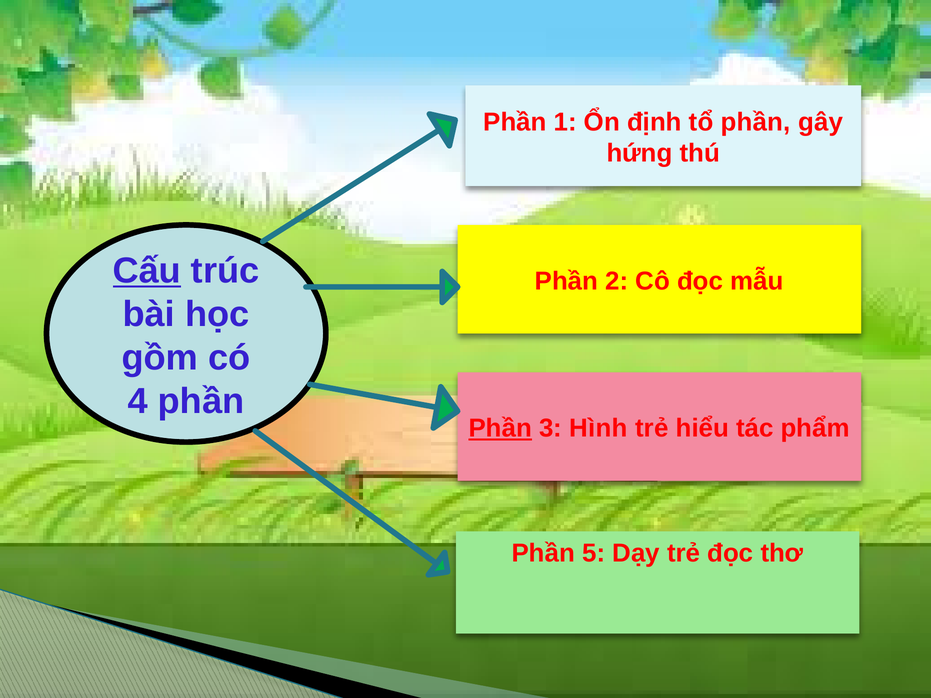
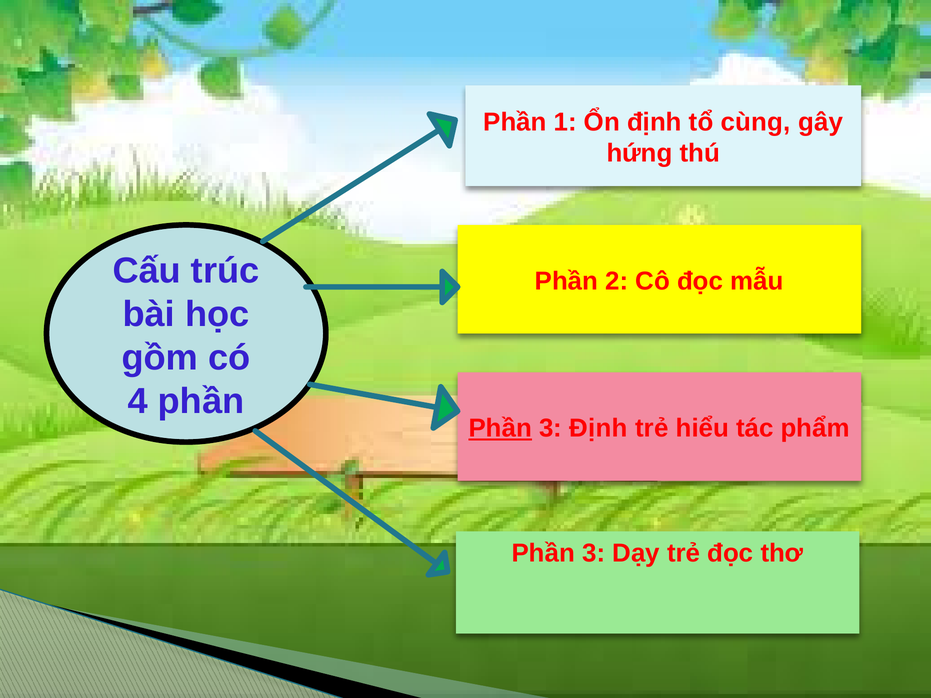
tổ phần: phần -> cùng
Cấu underline: present -> none
3 Hình: Hình -> Định
5 at (594, 553): 5 -> 3
